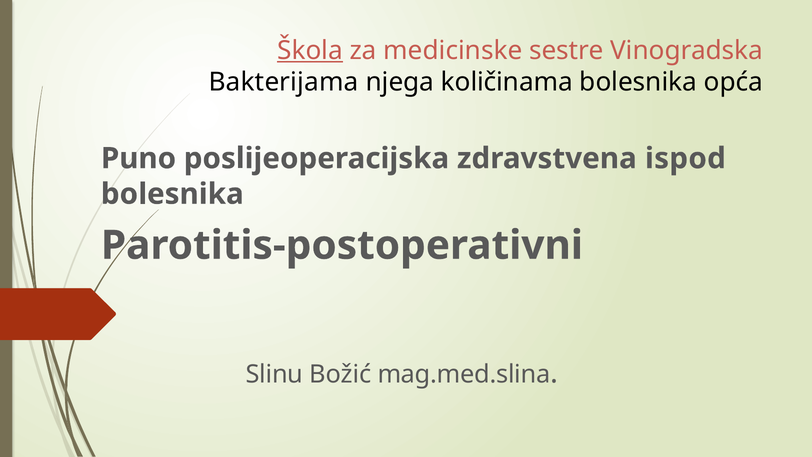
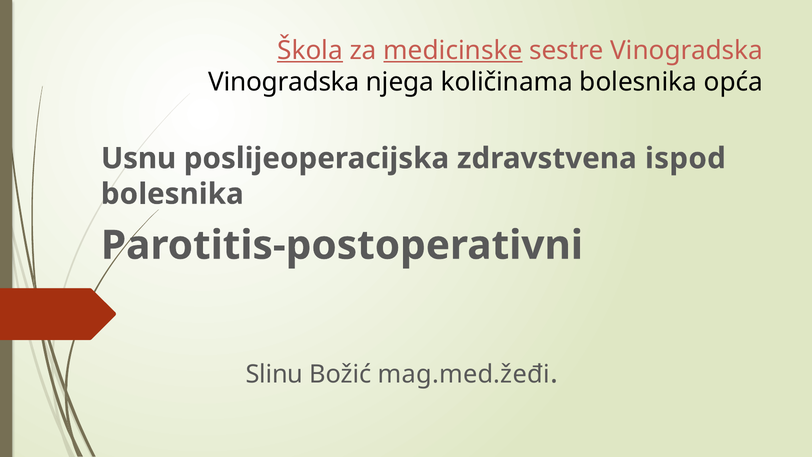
medicinske underline: none -> present
Bakterijama at (284, 82): Bakterijama -> Vinogradska
Puno: Puno -> Usnu
mag.med.slina: mag.med.slina -> mag.med.žeđi
